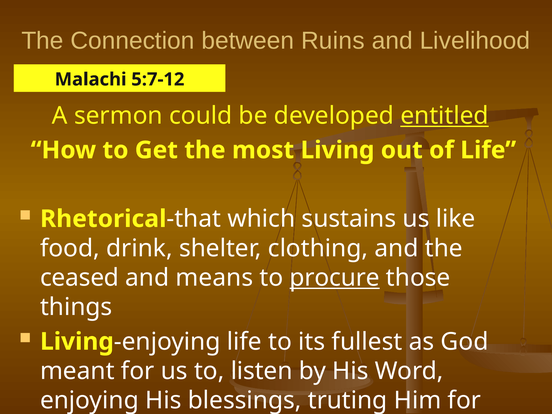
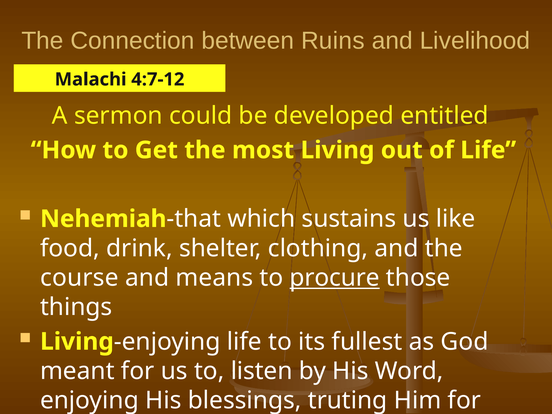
5:7-12: 5:7-12 -> 4:7-12
entitled underline: present -> none
Rhetorical: Rhetorical -> Nehemiah
ceased: ceased -> course
